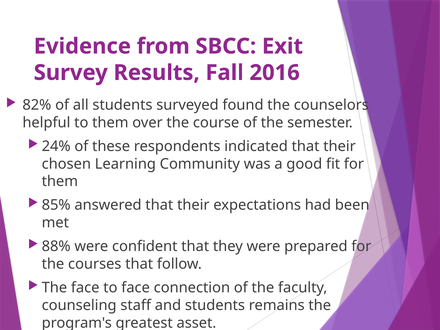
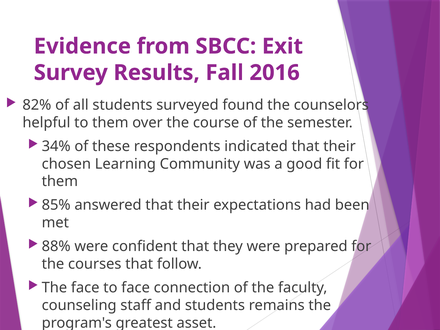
24%: 24% -> 34%
